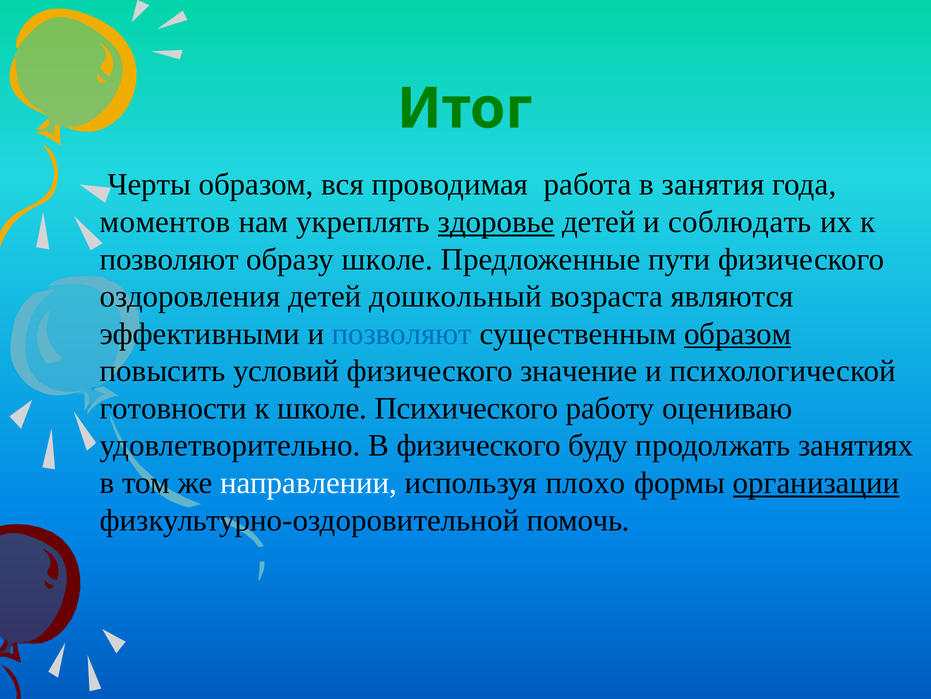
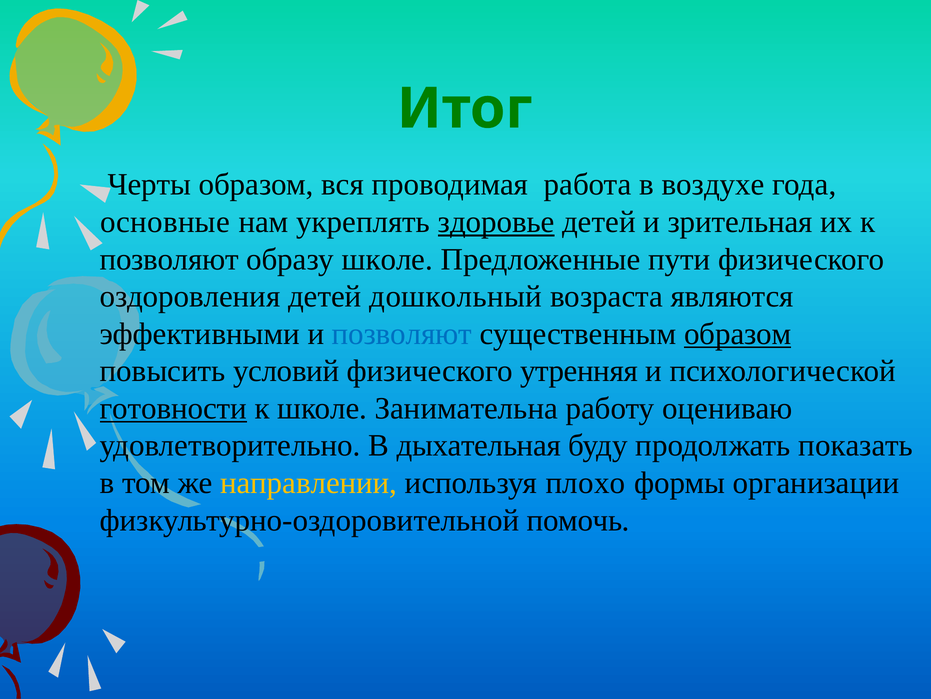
занятия: занятия -> воздухе
моментов: моментов -> основные
соблюдать: соблюдать -> зрительная
значение: значение -> утренняя
готовности underline: none -> present
Психического: Психического -> Занимательна
В физического: физического -> дыхательная
занятиях: занятиях -> показать
направлении colour: white -> yellow
организации underline: present -> none
